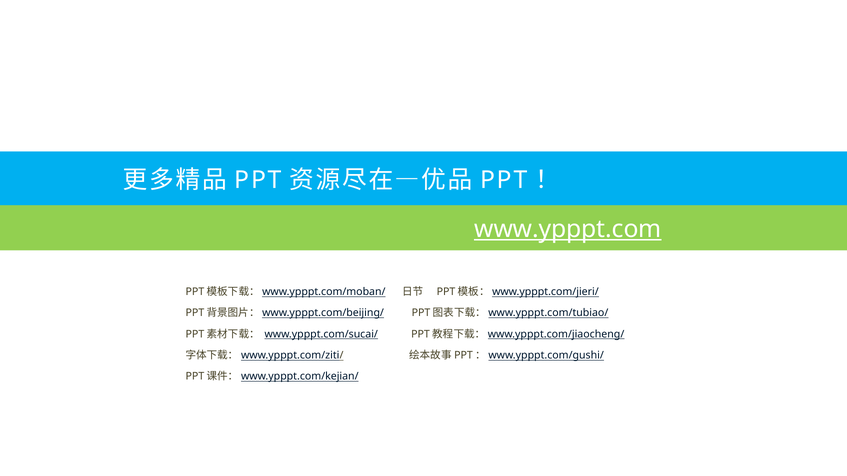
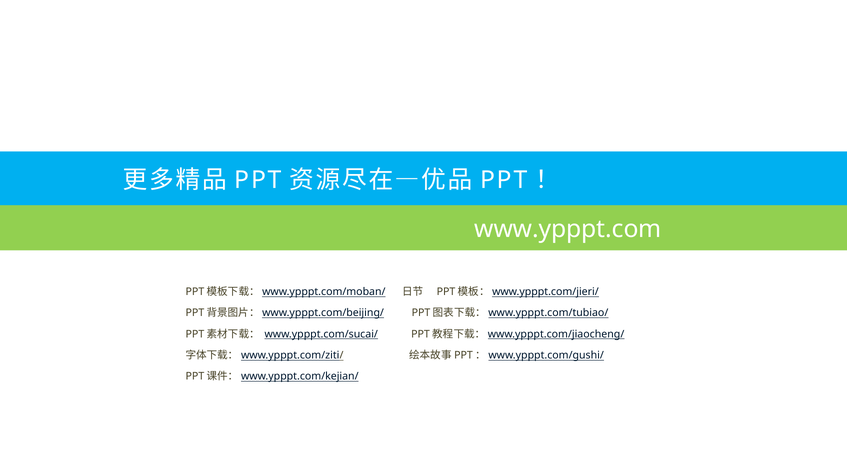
www.ypppt.com underline: present -> none
